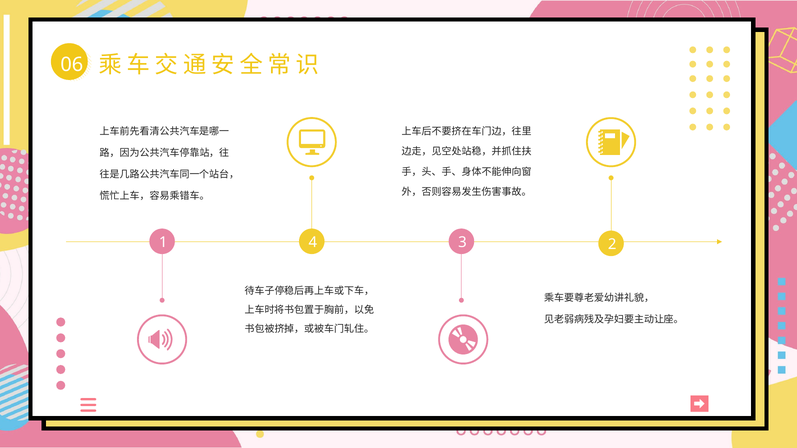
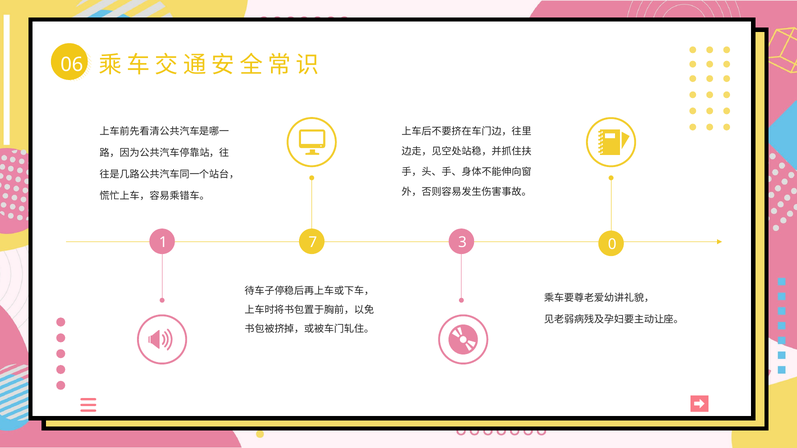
4: 4 -> 7
2: 2 -> 0
